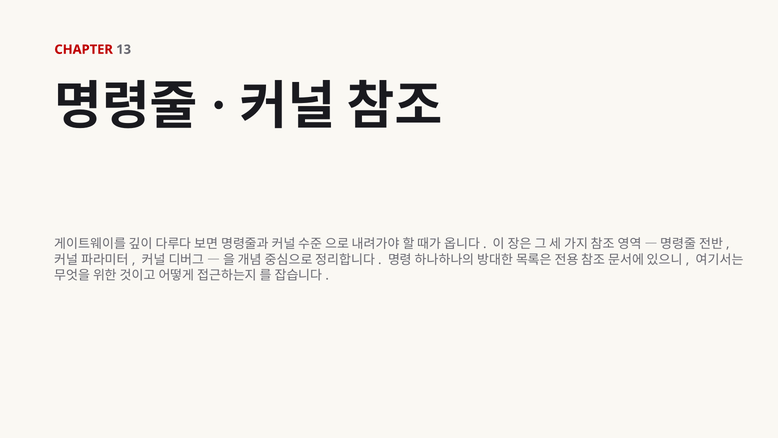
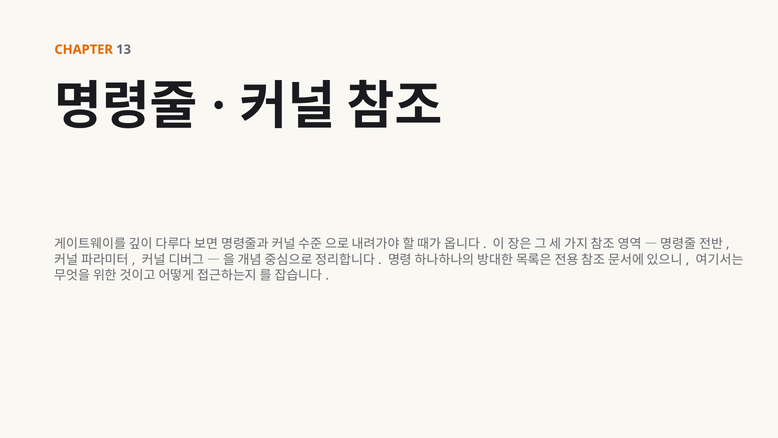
CHAPTER colour: red -> orange
